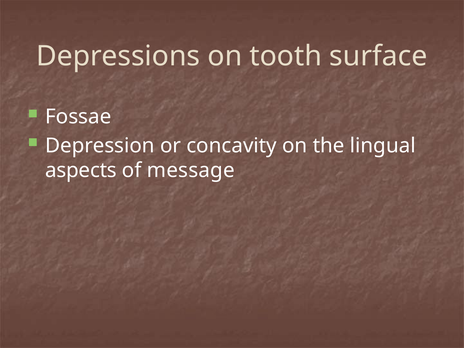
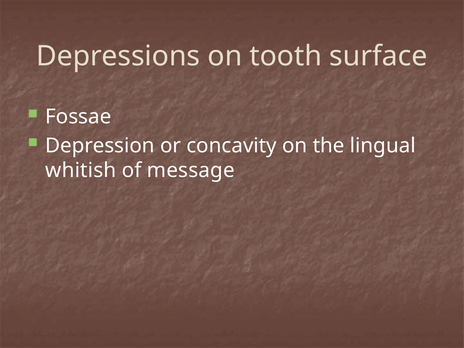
aspects: aspects -> whitish
